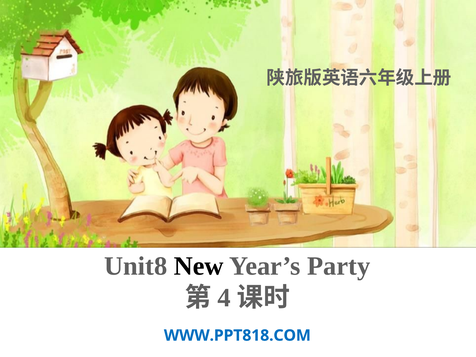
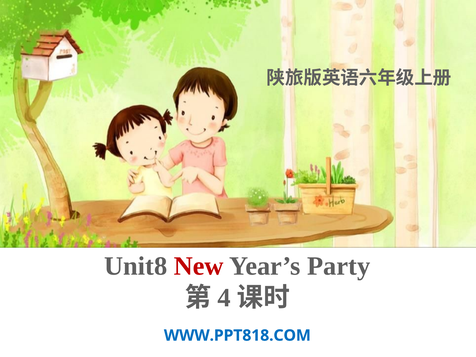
New colour: black -> red
